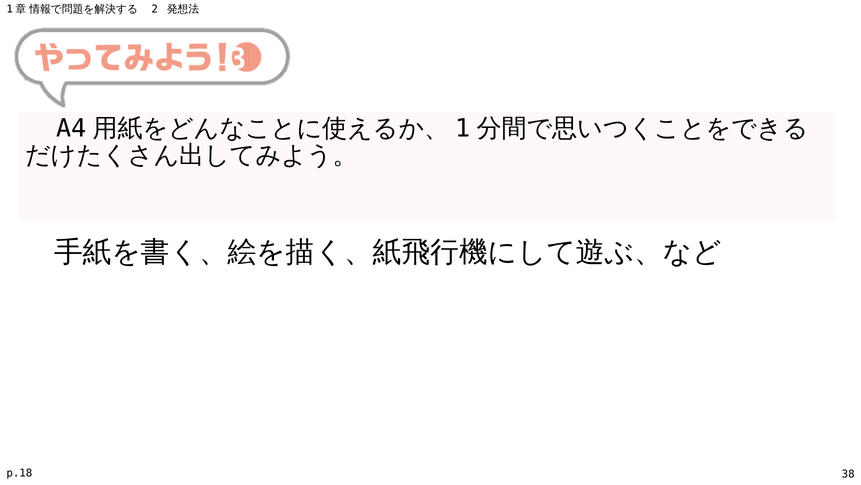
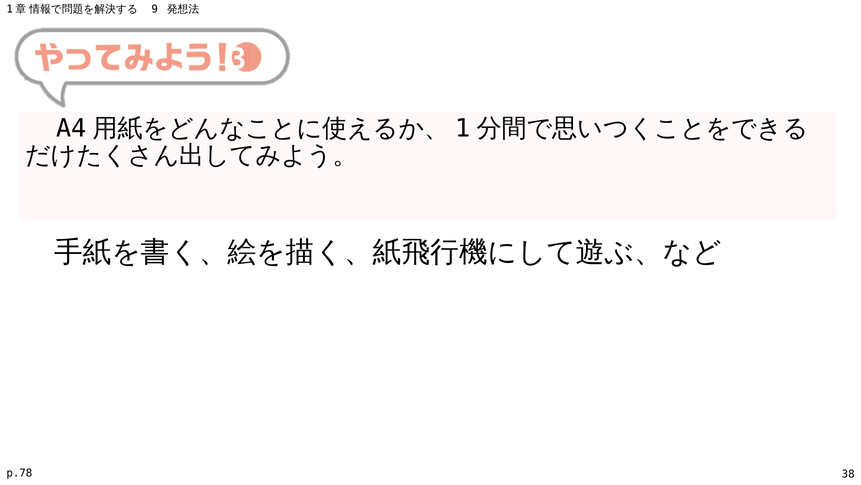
2: 2 -> 9
p.18: p.18 -> p.78
